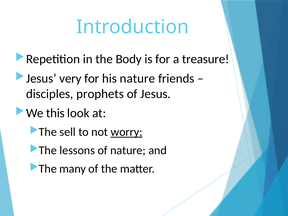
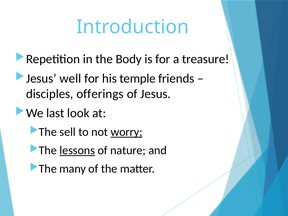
very: very -> well
his nature: nature -> temple
prophets: prophets -> offerings
this: this -> last
lessons underline: none -> present
